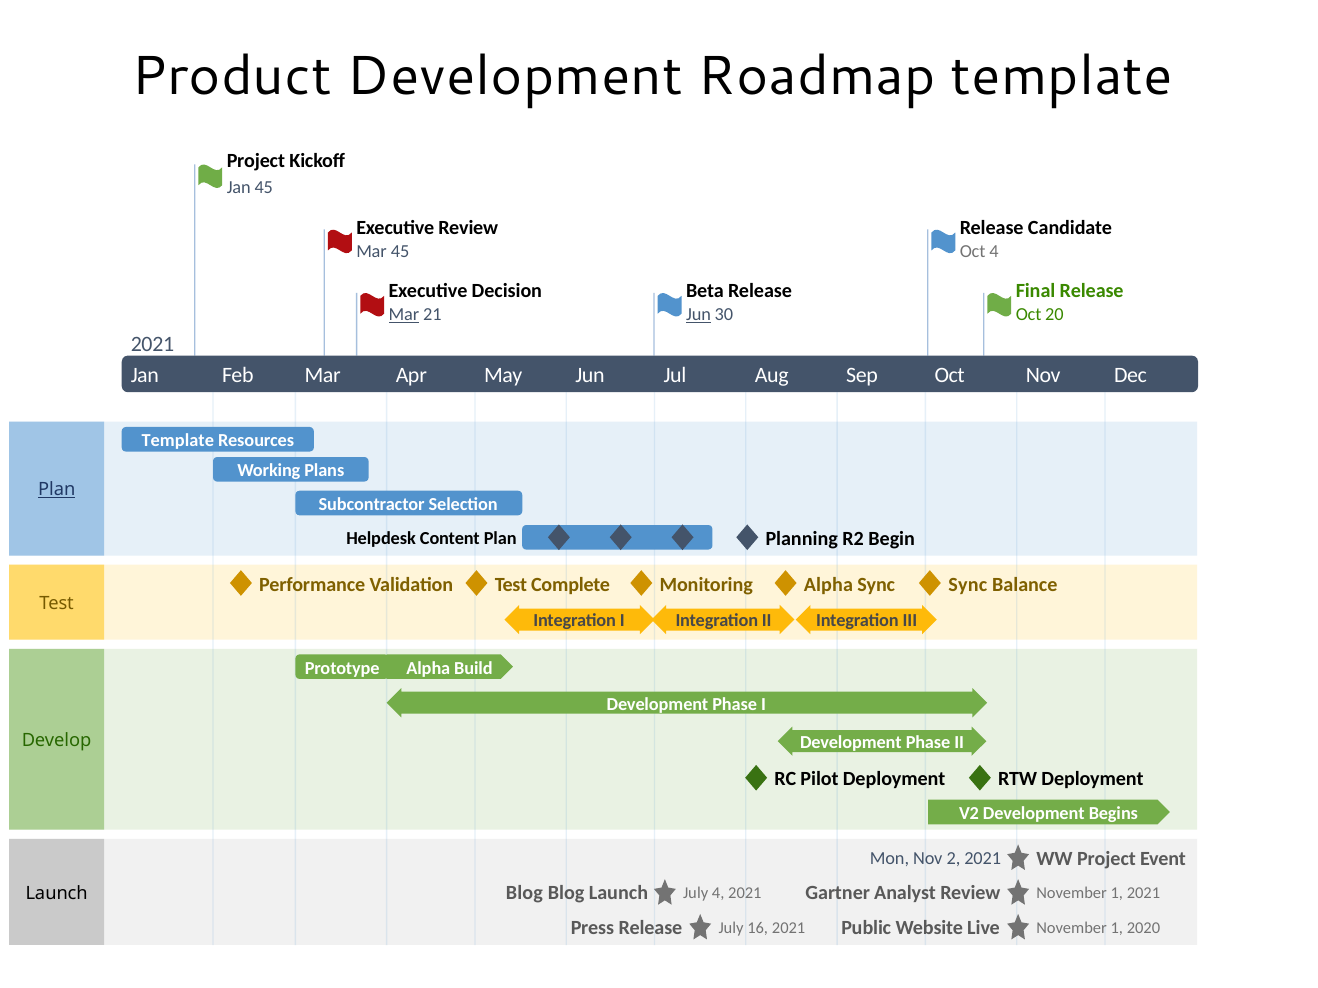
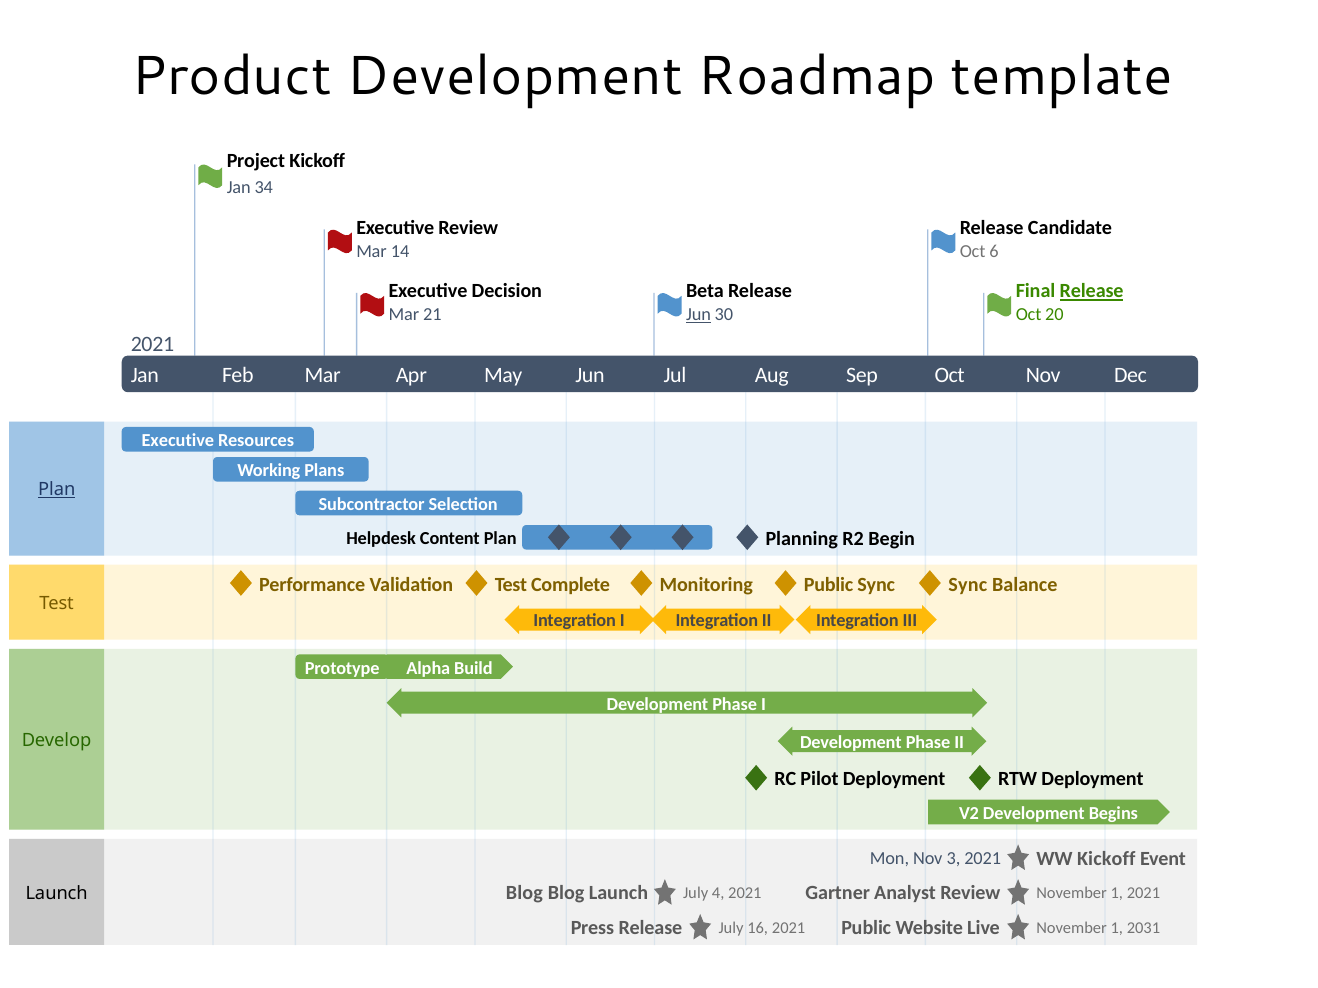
Jan 45: 45 -> 34
Mar 45: 45 -> 14
Oct 4: 4 -> 6
Release at (1092, 291) underline: none -> present
Mar at (404, 315) underline: present -> none
Template at (178, 441): Template -> Executive
Monitoring Alpha: Alpha -> Public
2: 2 -> 3
WW Project: Project -> Kickoff
2020: 2020 -> 2031
